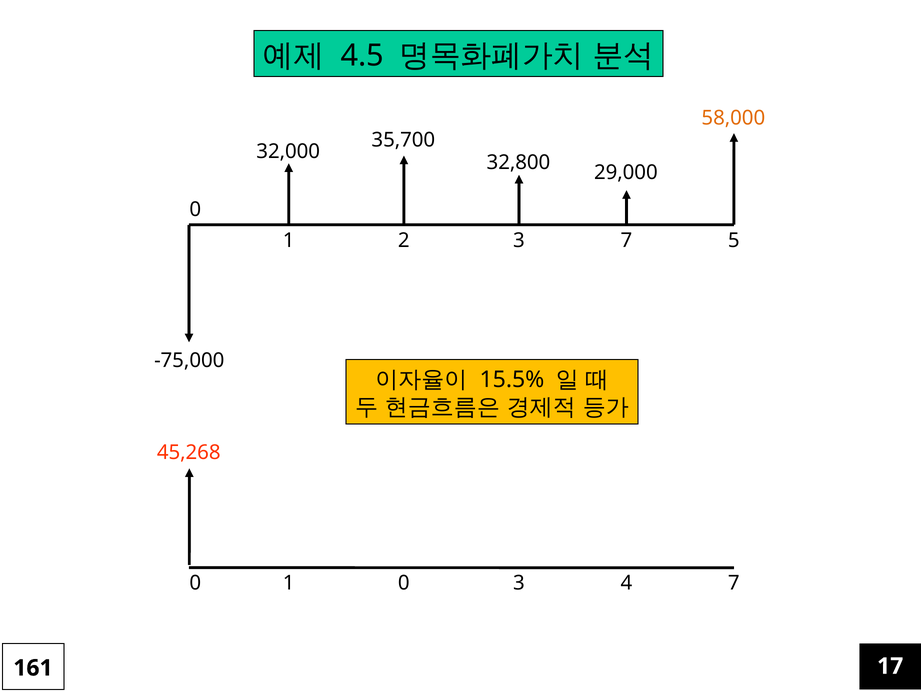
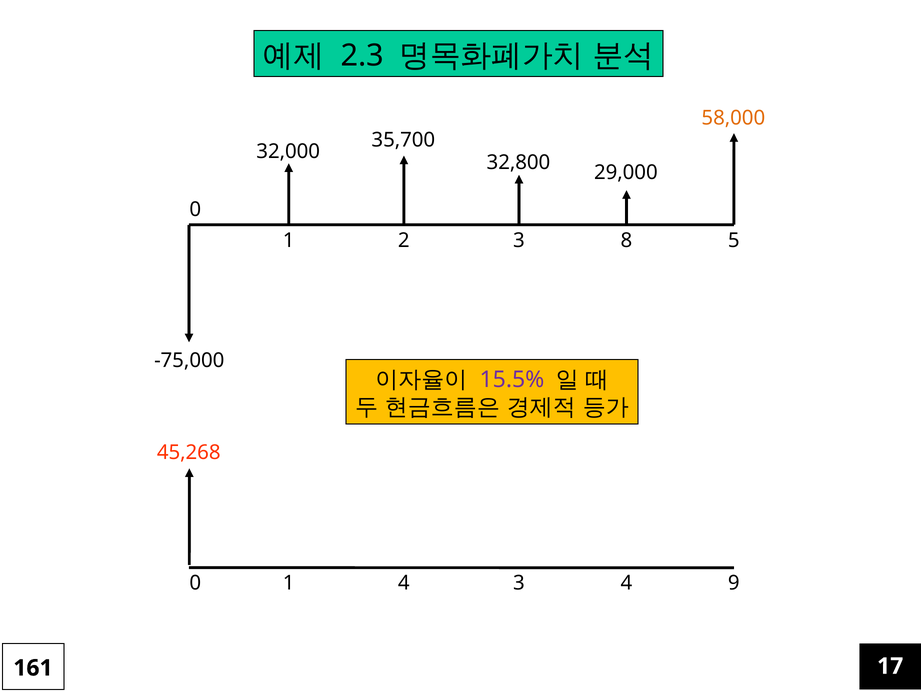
4.5: 4.5 -> 2.3
3 7: 7 -> 8
15.5% colour: black -> purple
1 0: 0 -> 4
4 7: 7 -> 9
